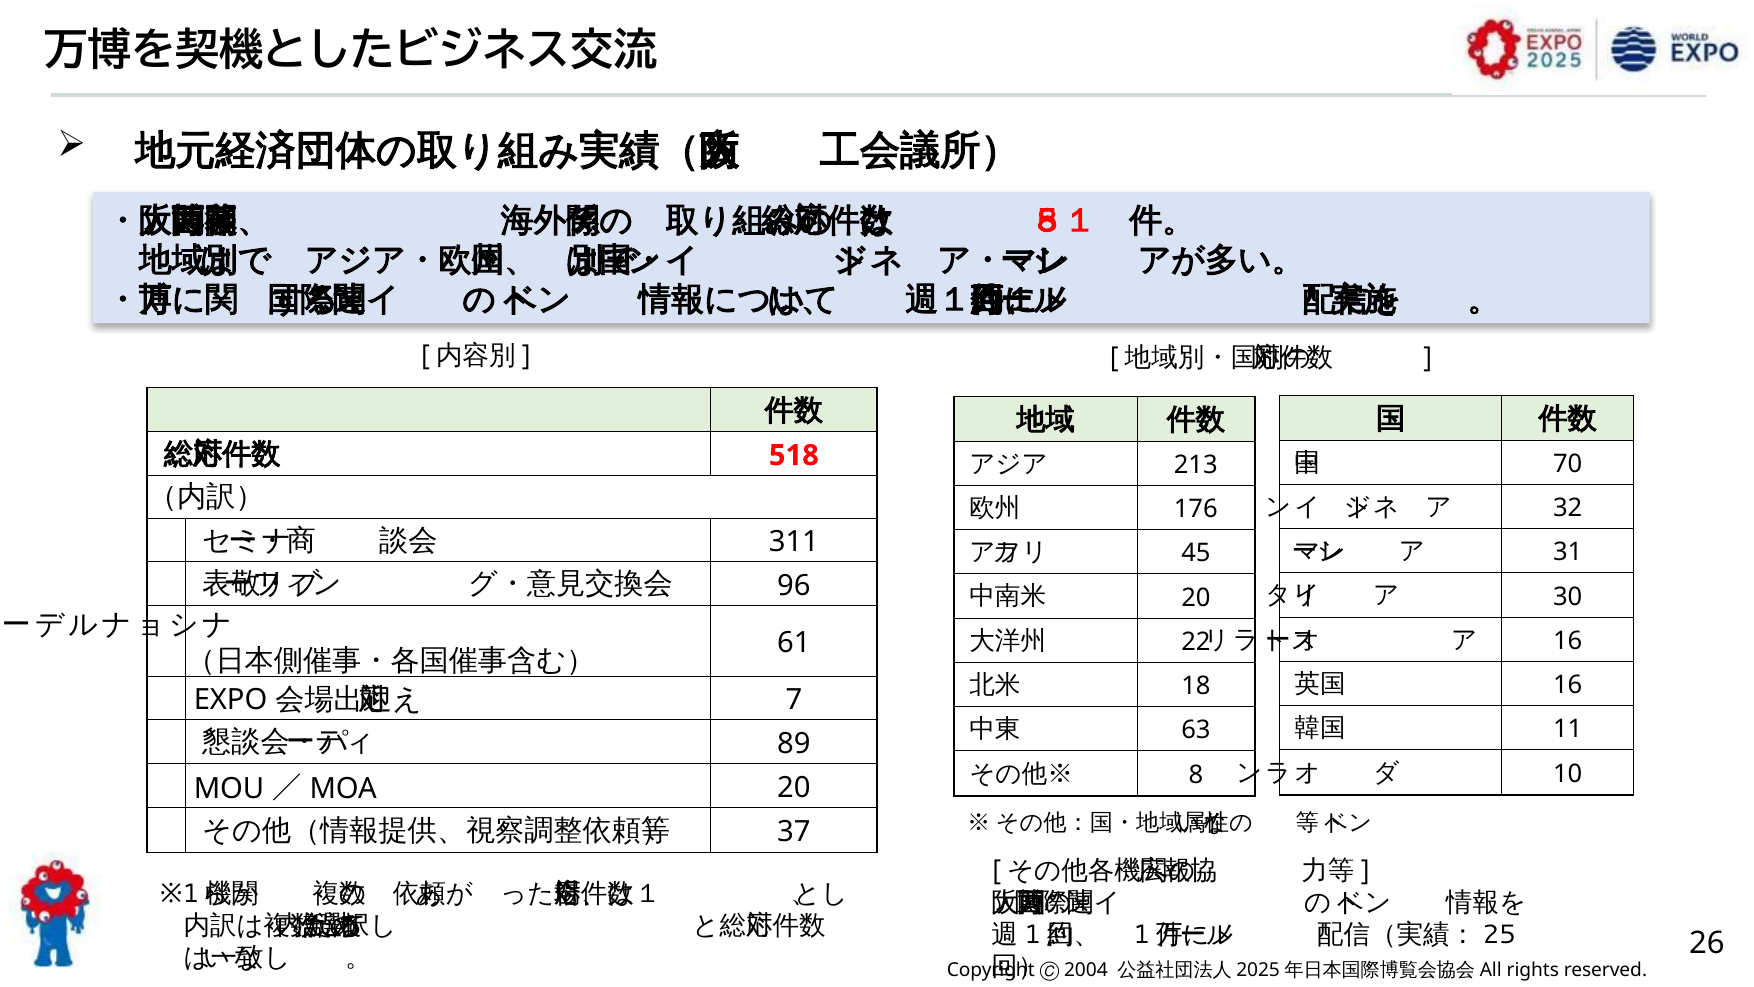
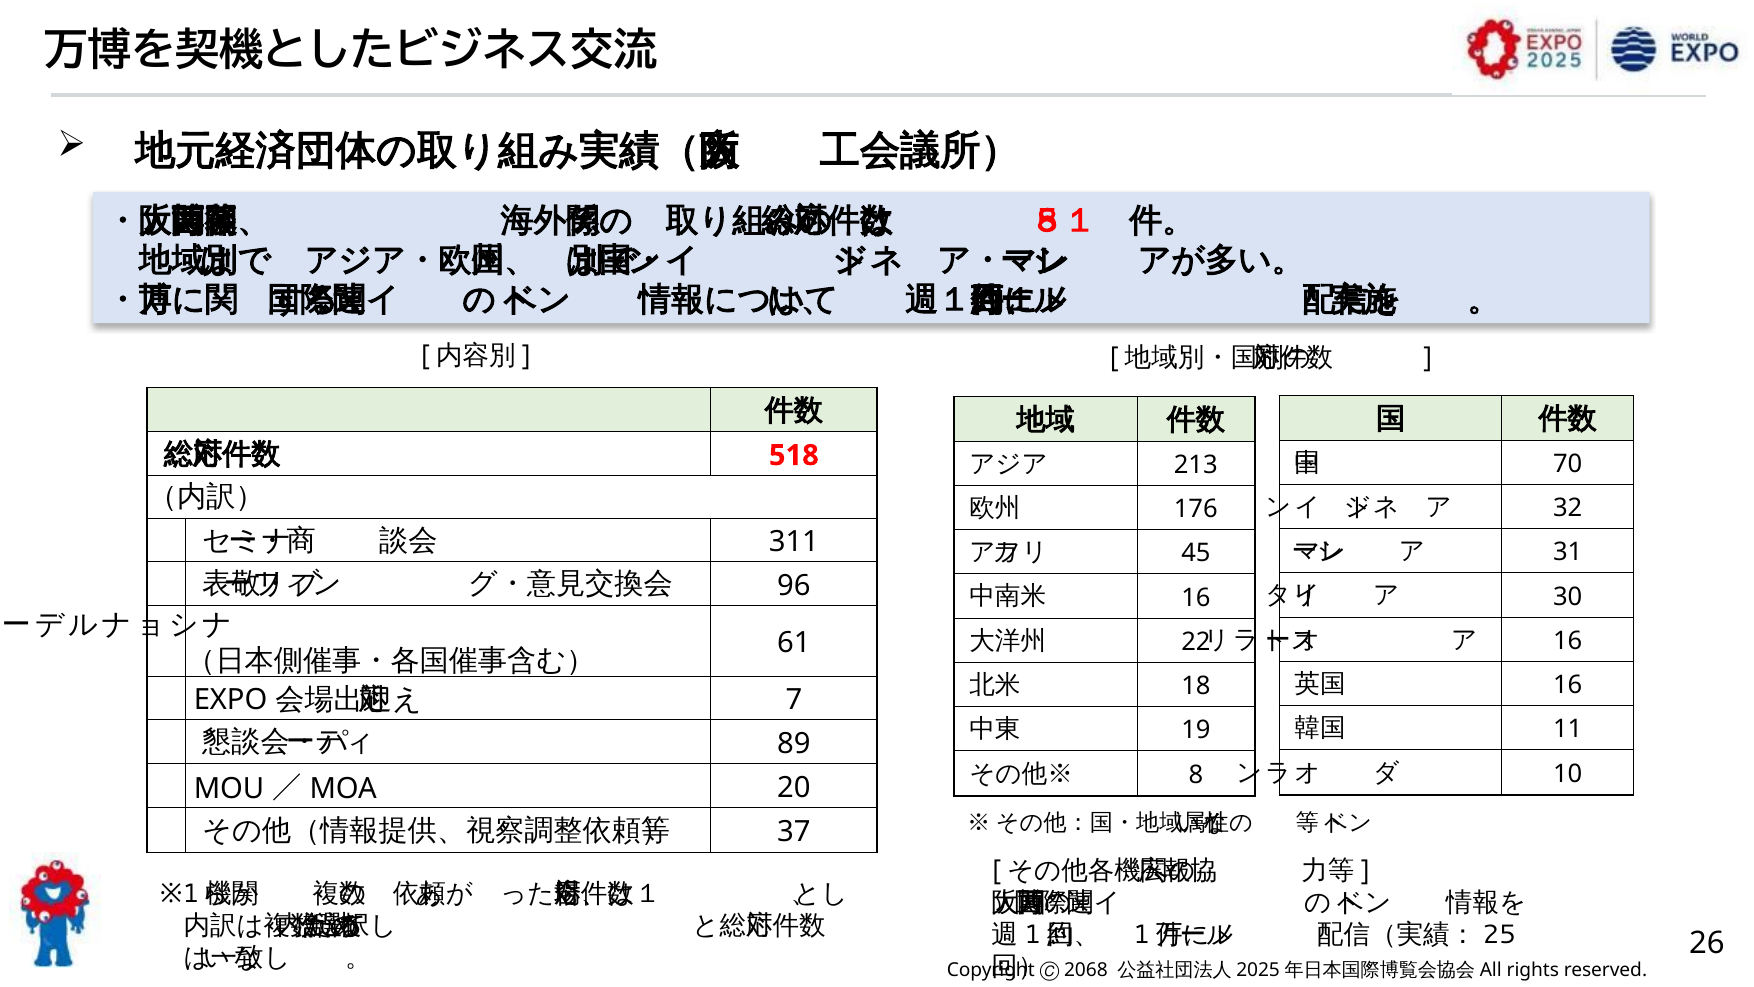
20 at (1196, 598): 20 -> 16
63: 63 -> 19
2004: 2004 -> 2068
